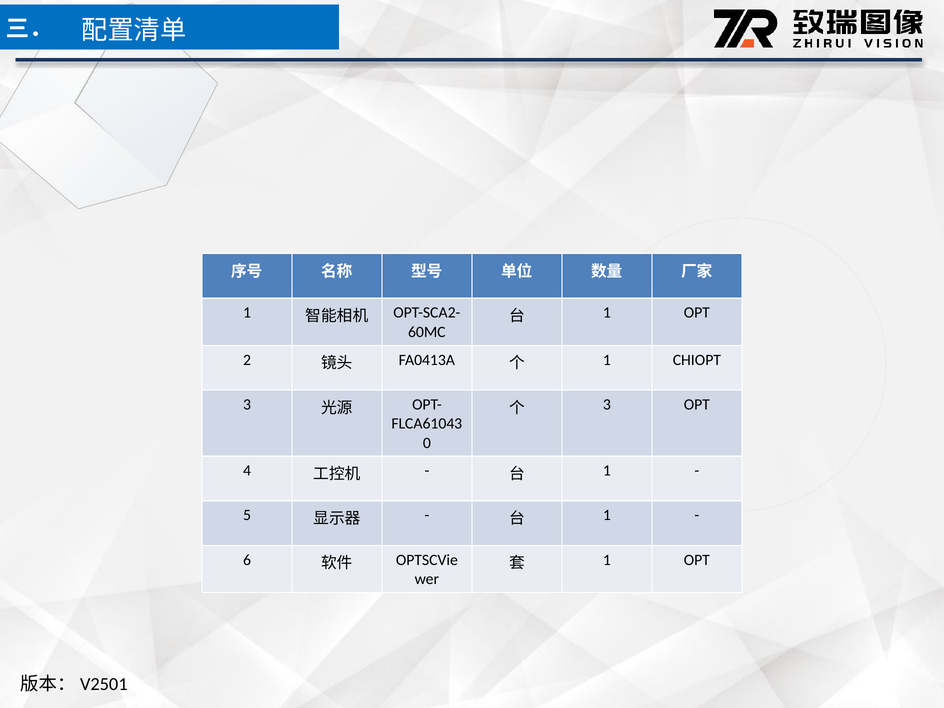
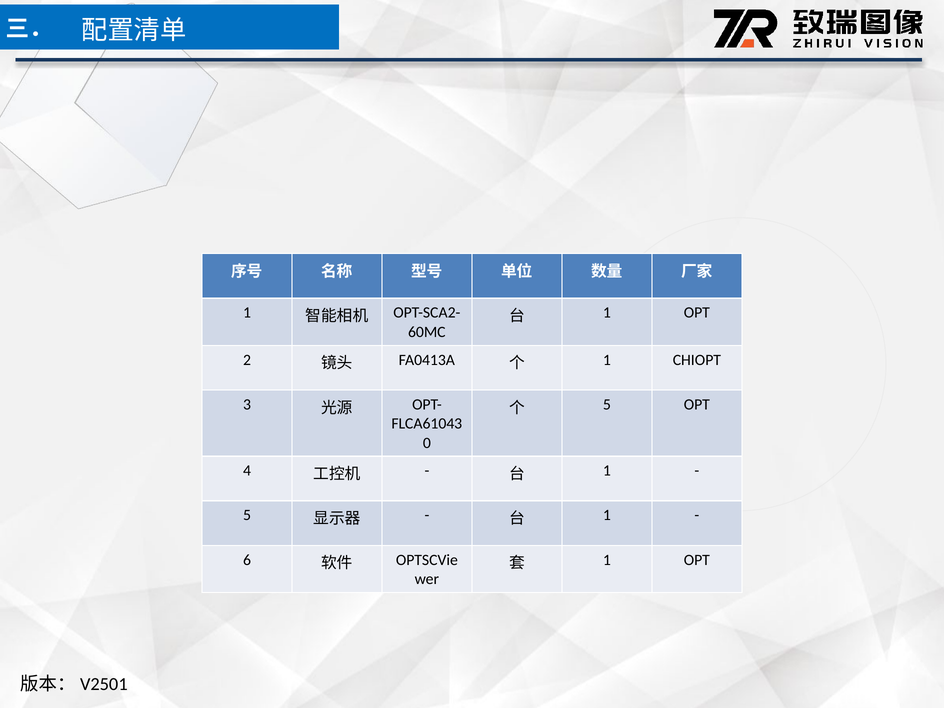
3 at (607, 405): 3 -> 5
